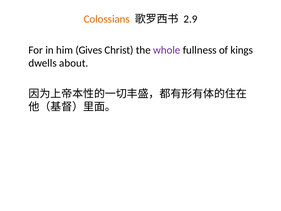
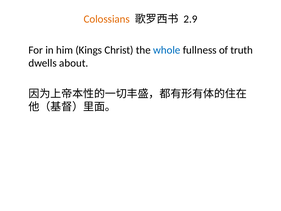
Gives: Gives -> Kings
whole colour: purple -> blue
kings: kings -> truth
